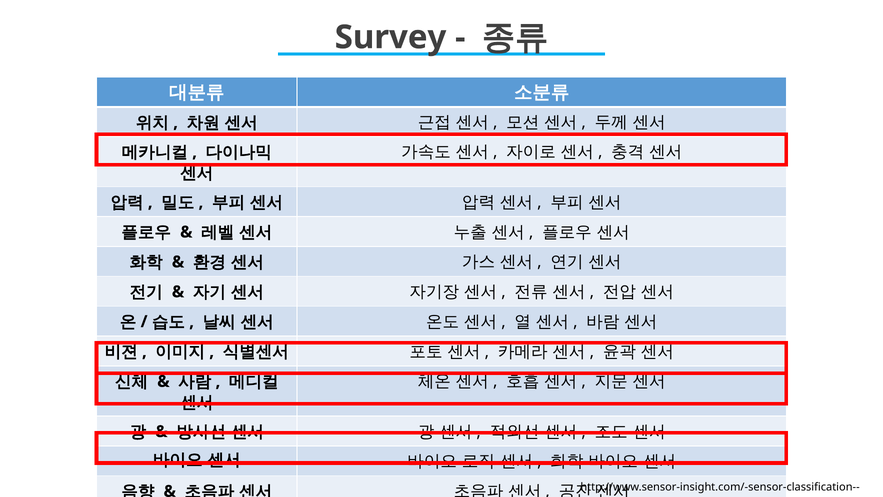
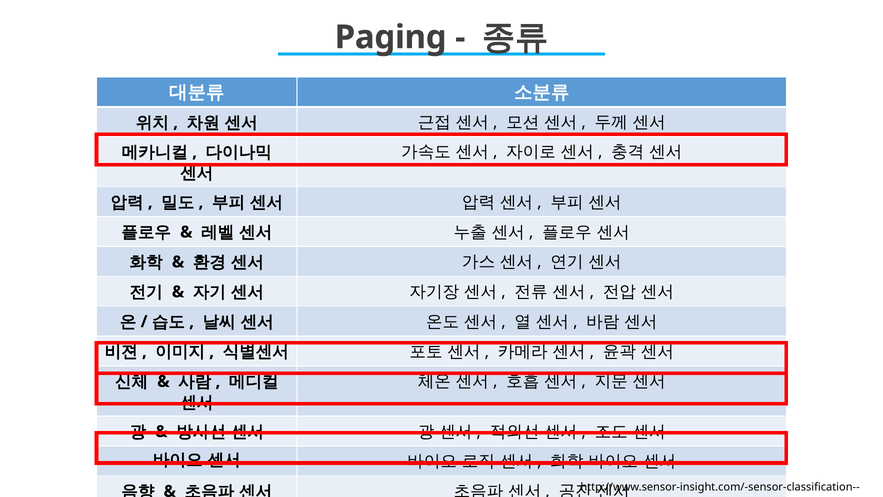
Survey: Survey -> Paging
